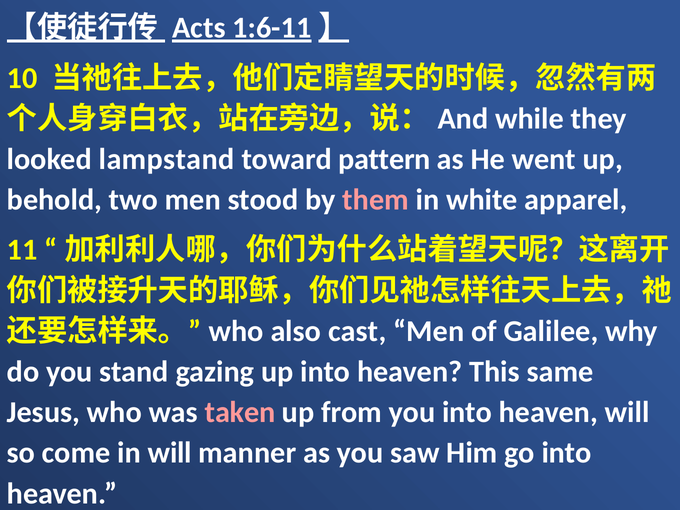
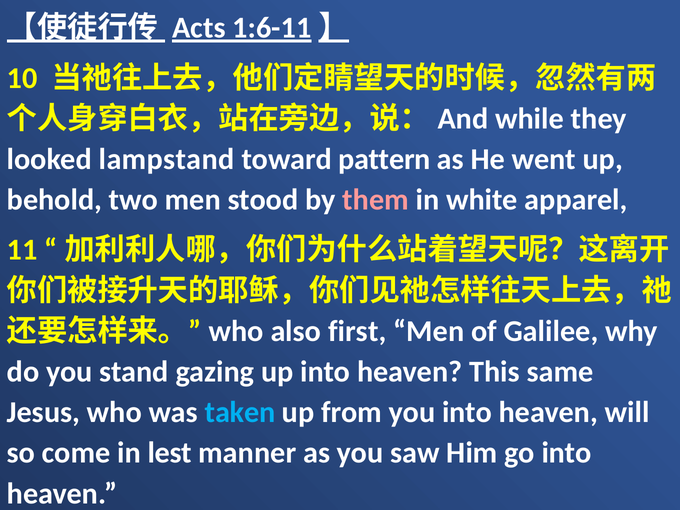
cast: cast -> first
taken colour: pink -> light blue
in will: will -> lest
